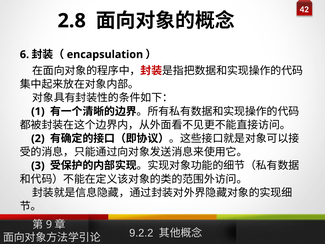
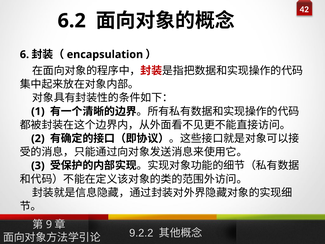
2.8: 2.8 -> 6.2
